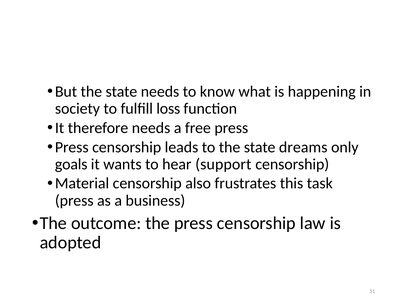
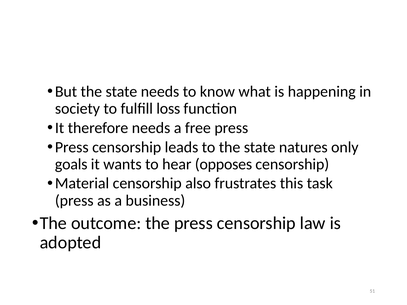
dreams: dreams -> natures
support: support -> opposes
